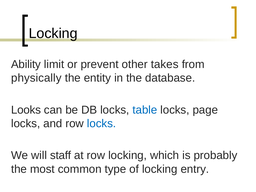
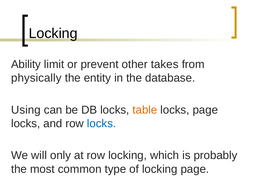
Looks: Looks -> Using
table colour: blue -> orange
staff: staff -> only
locking entry: entry -> page
